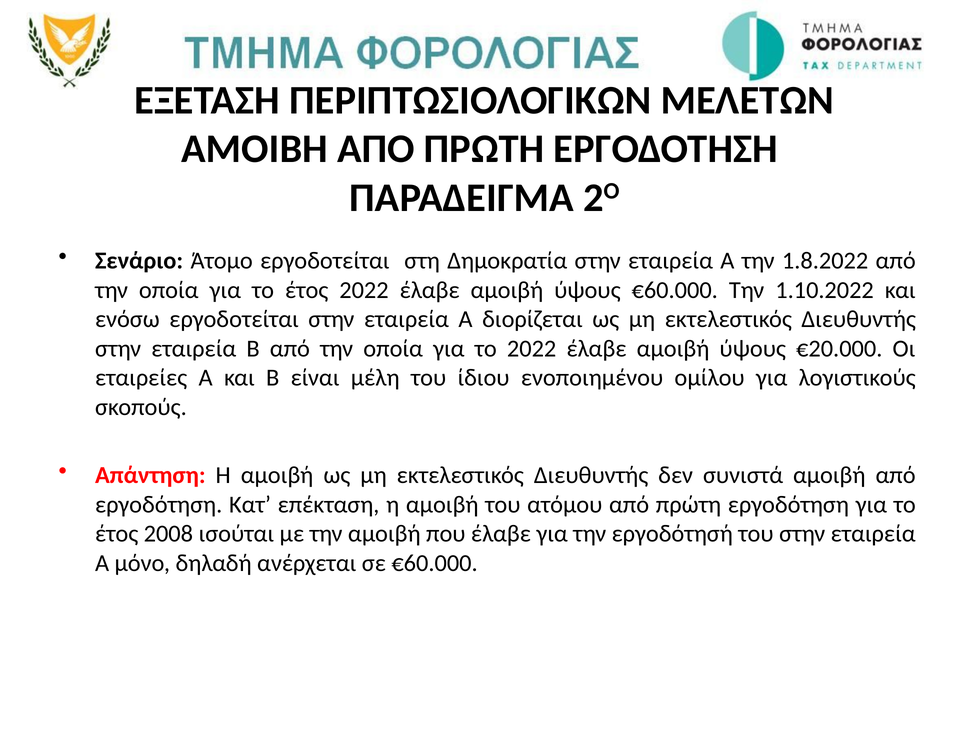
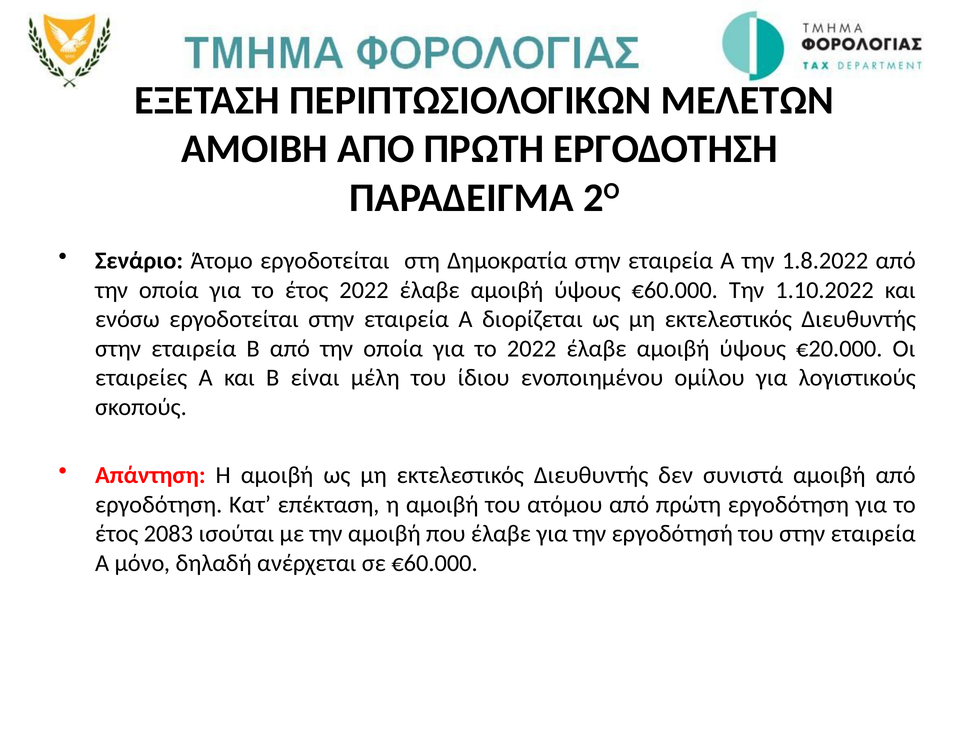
2008: 2008 -> 2083
